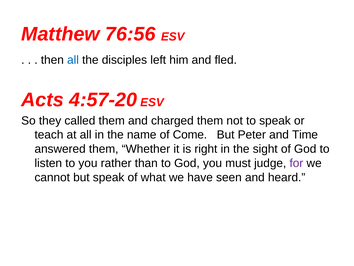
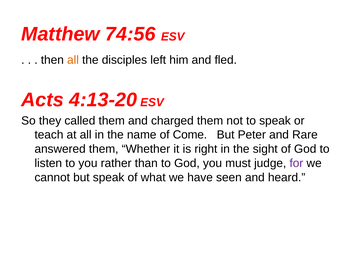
76:56: 76:56 -> 74:56
all at (73, 60) colour: blue -> orange
4:57-20: 4:57-20 -> 4:13-20
Time: Time -> Rare
